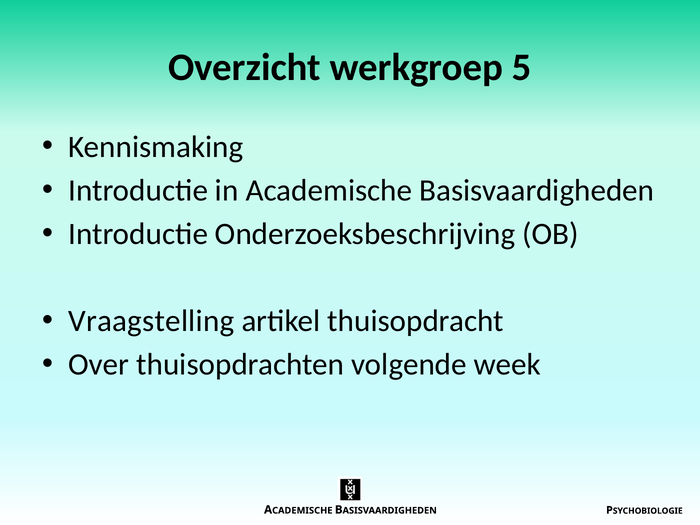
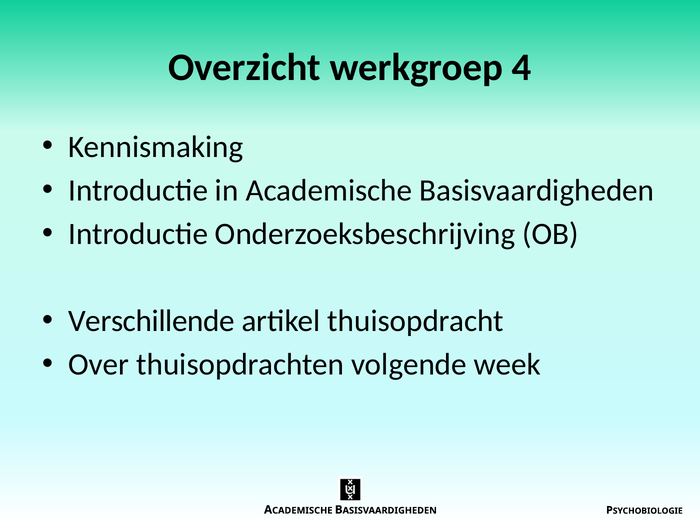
5: 5 -> 4
Vraagstelling: Vraagstelling -> Verschillende
